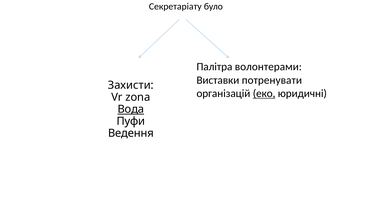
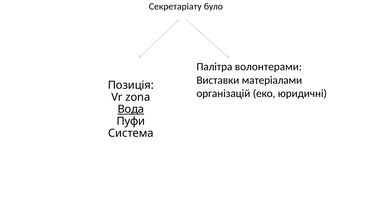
потренувати: потренувати -> матеріалами
Захисти: Захисти -> Позиція
еко underline: present -> none
Ведення: Ведення -> Система
